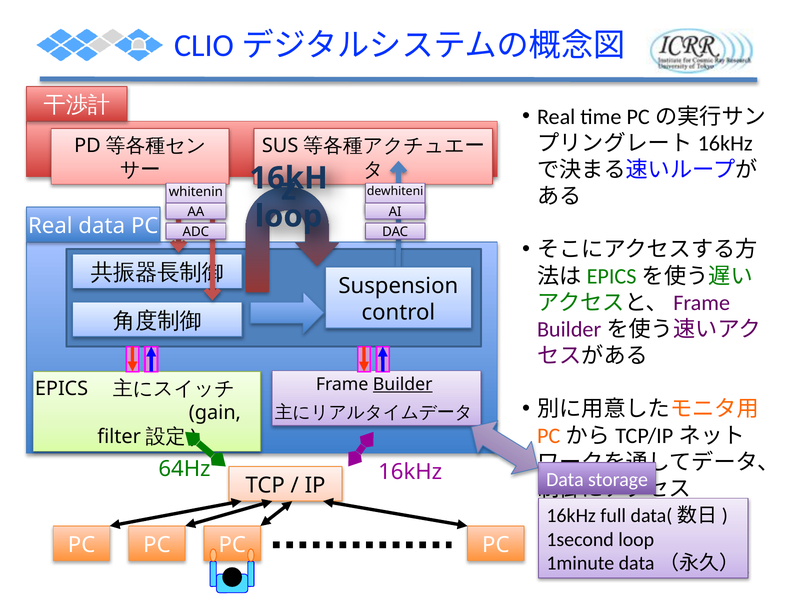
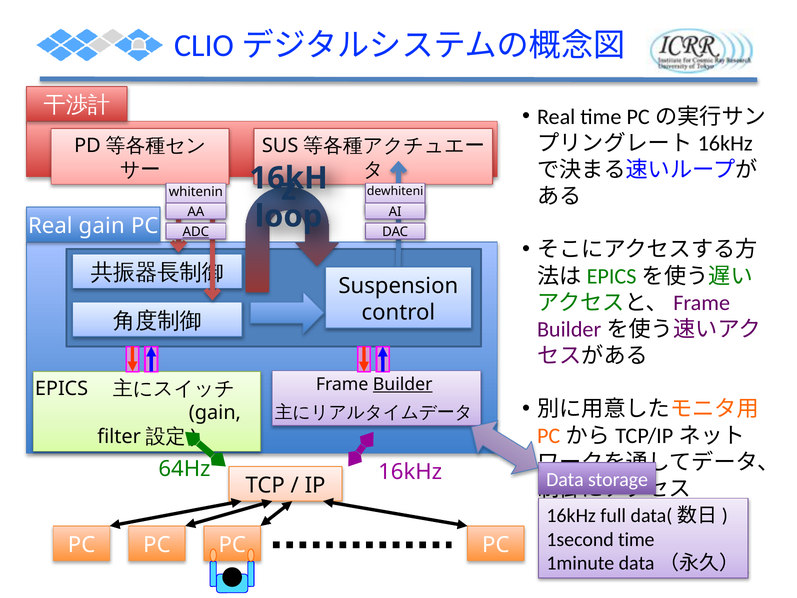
Real data: data -> gain
ADC underline: none -> present
1second loop: loop -> time
